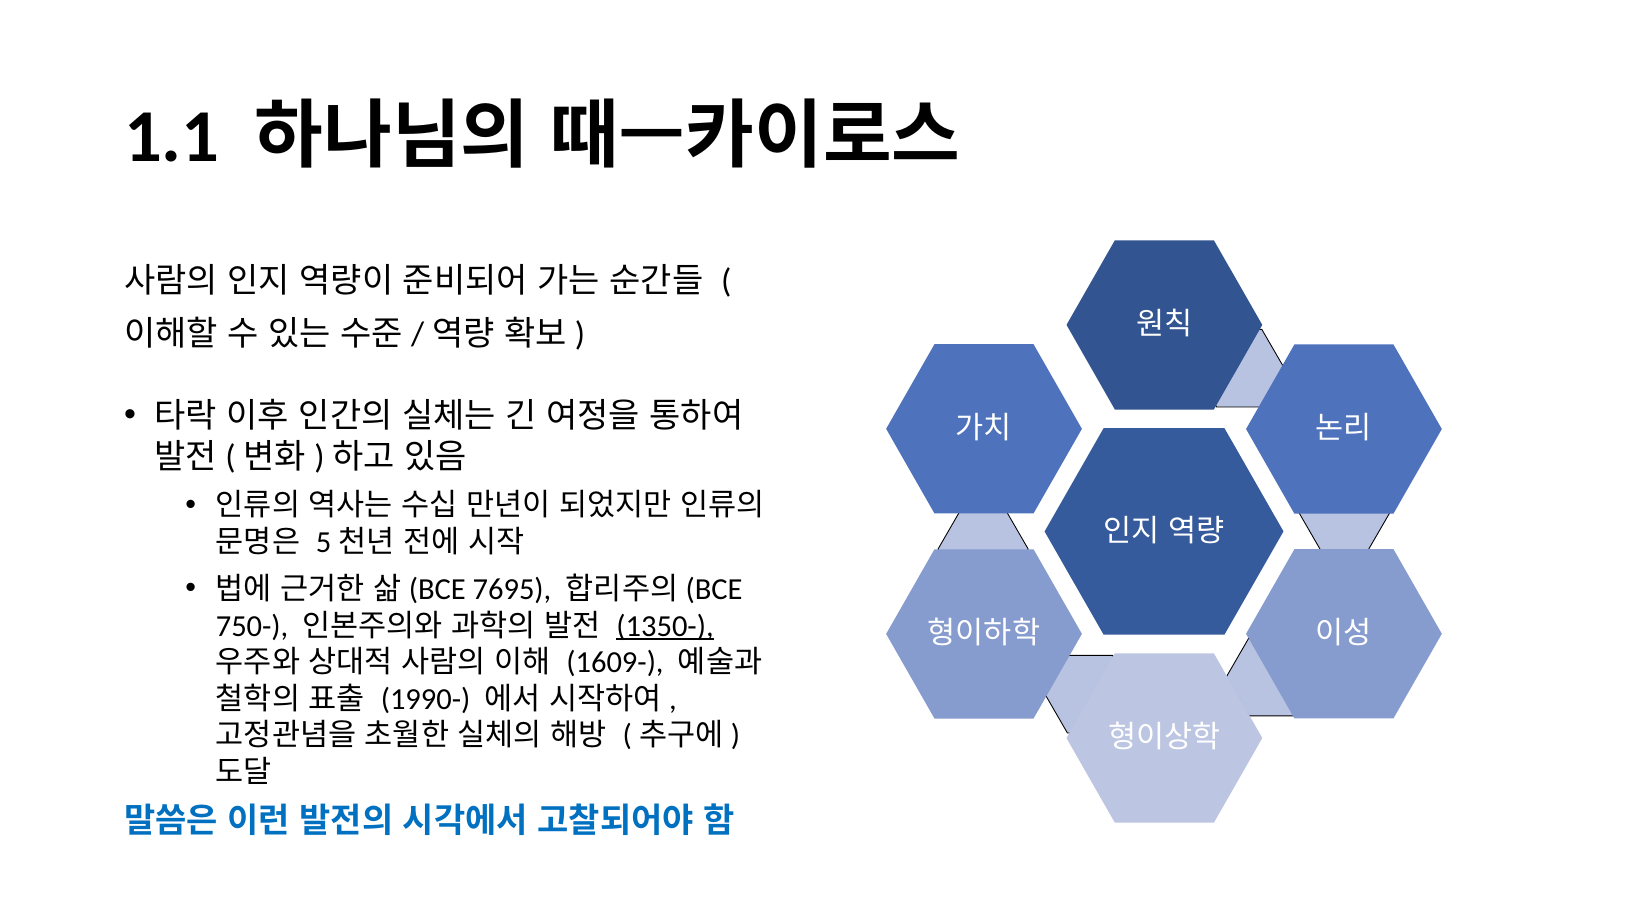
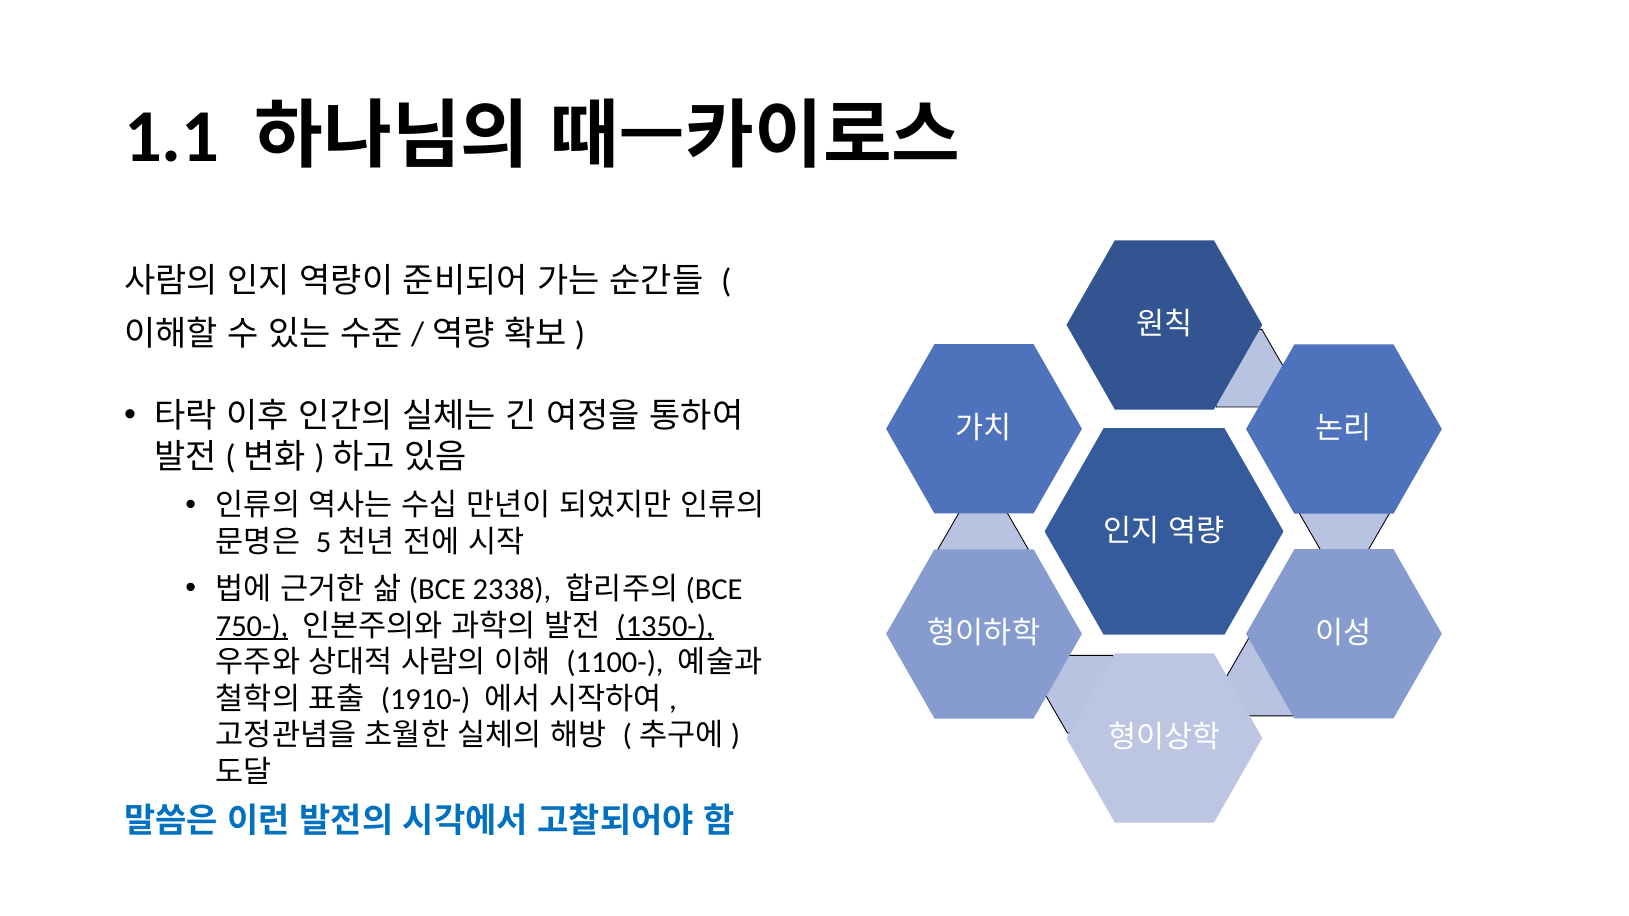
7695: 7695 -> 2338
750- underline: none -> present
1609-: 1609- -> 1100-
1990-: 1990- -> 1910-
